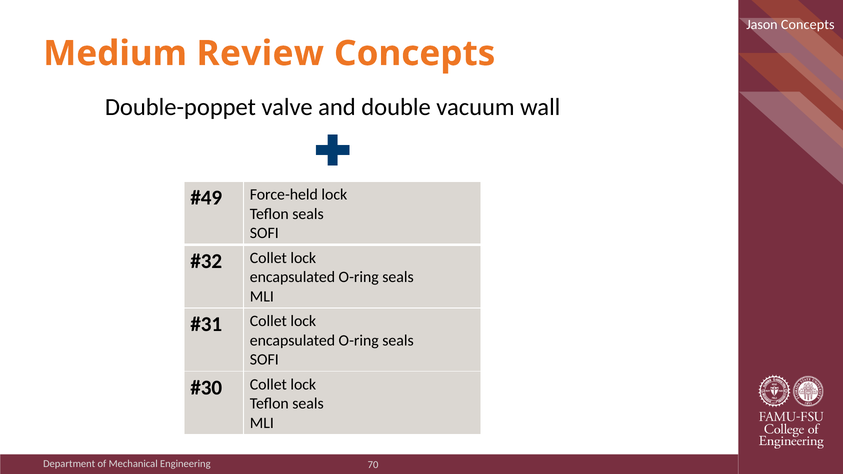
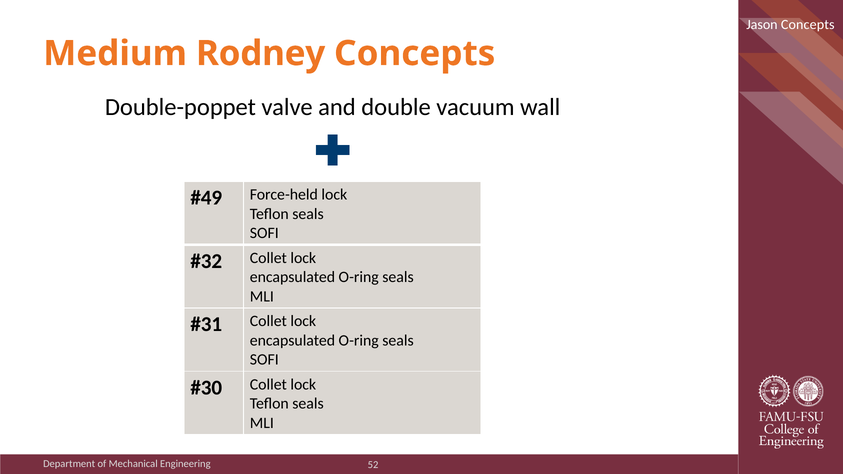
Review: Review -> Rodney
70: 70 -> 52
